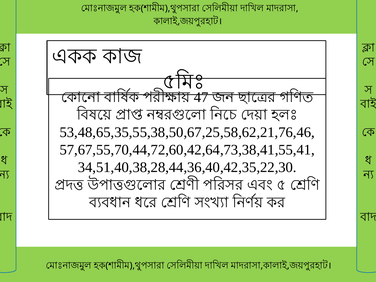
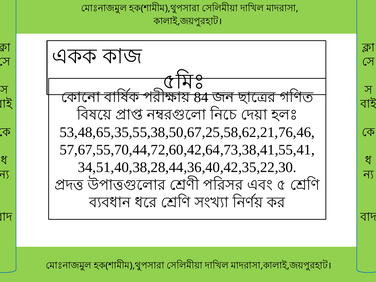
47: 47 -> 84
